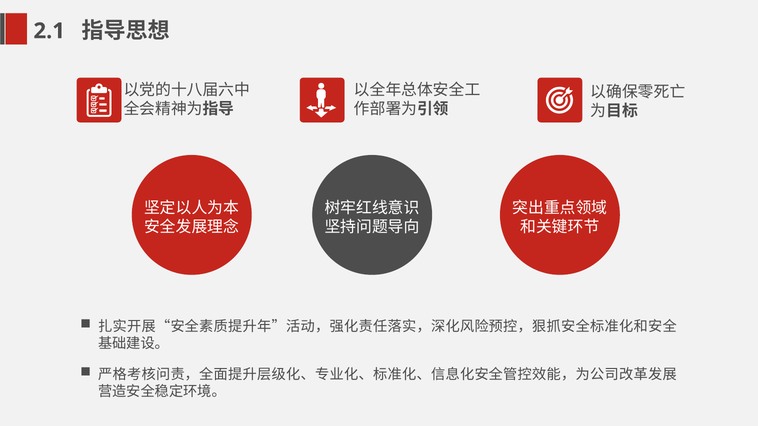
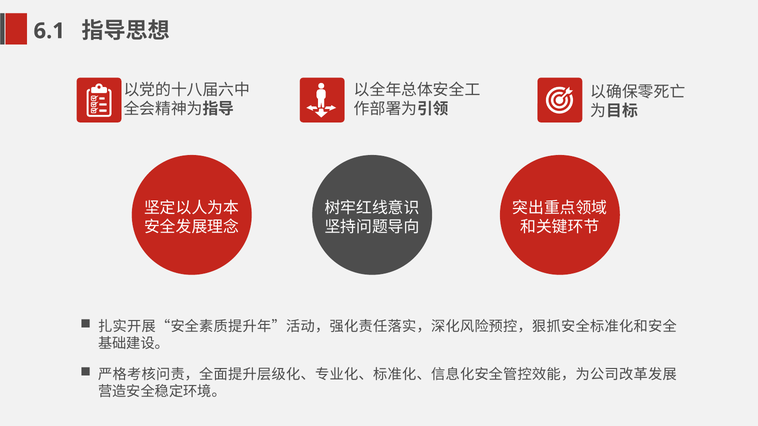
2.1: 2.1 -> 6.1
